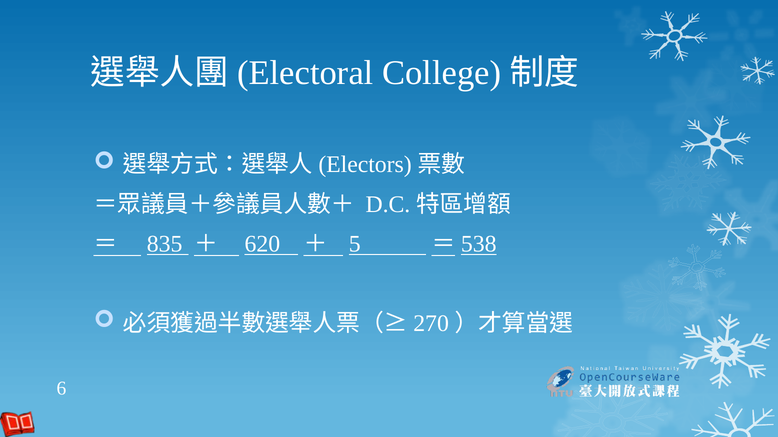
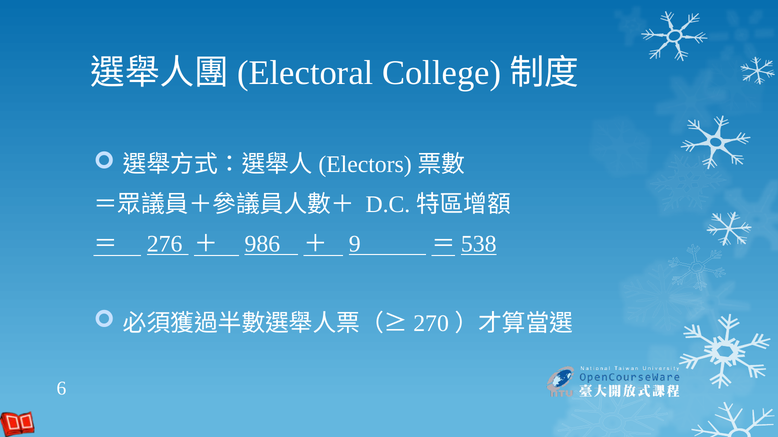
835: 835 -> 276
620: 620 -> 986
5: 5 -> 9
